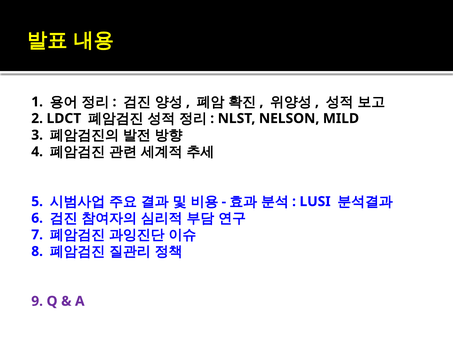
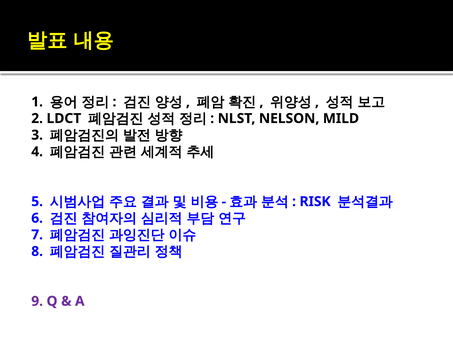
LUSI: LUSI -> RISK
